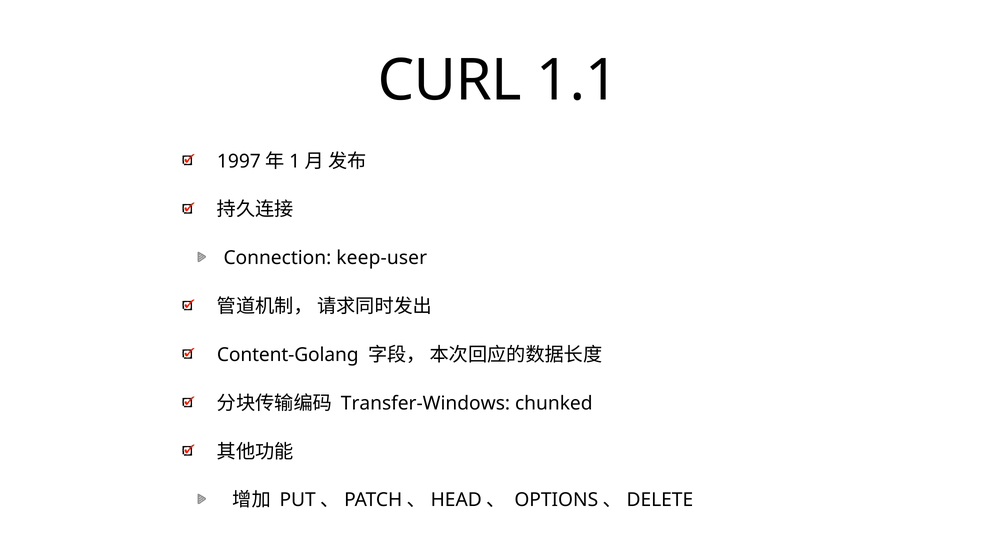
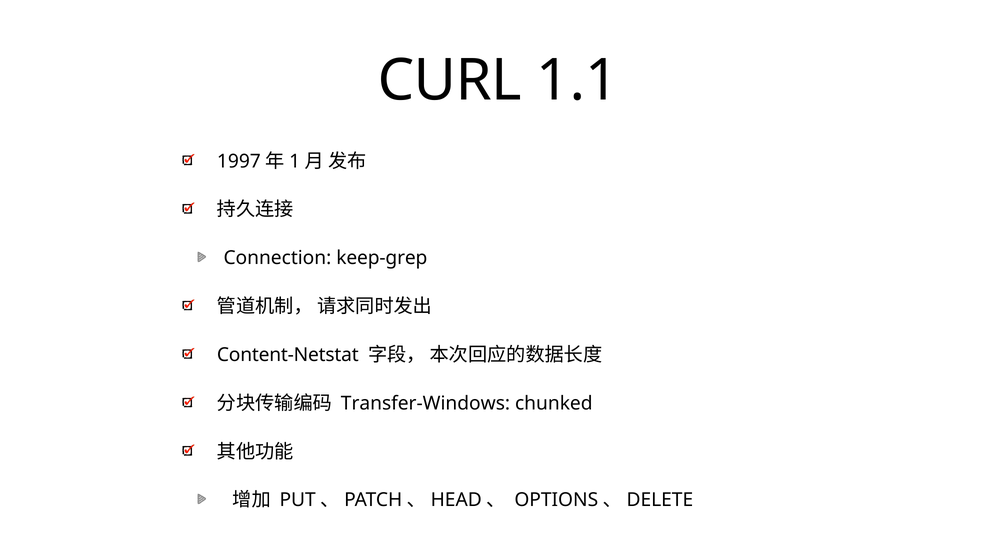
keep-user: keep-user -> keep-grep
Content-Golang: Content-Golang -> Content-Netstat
